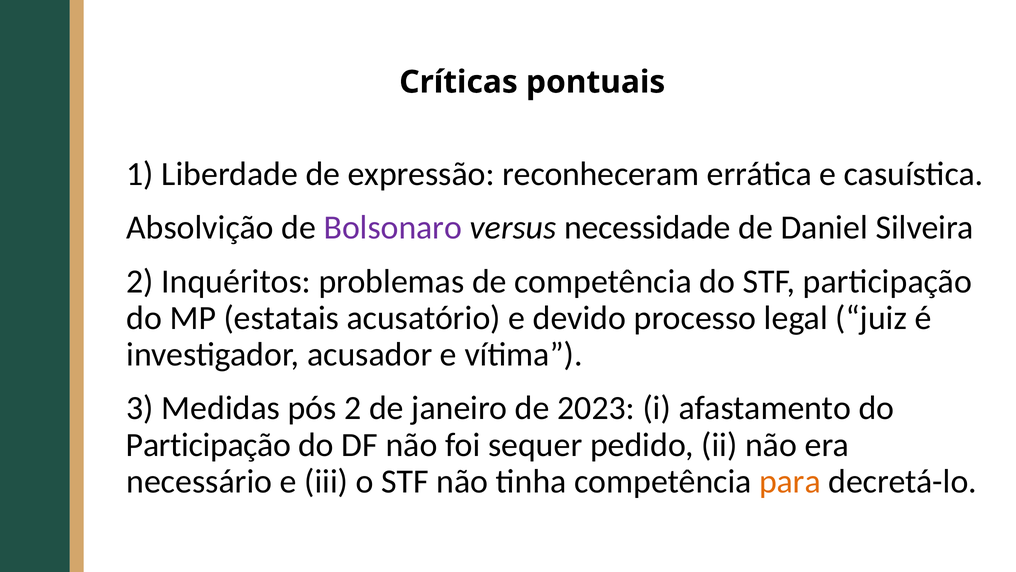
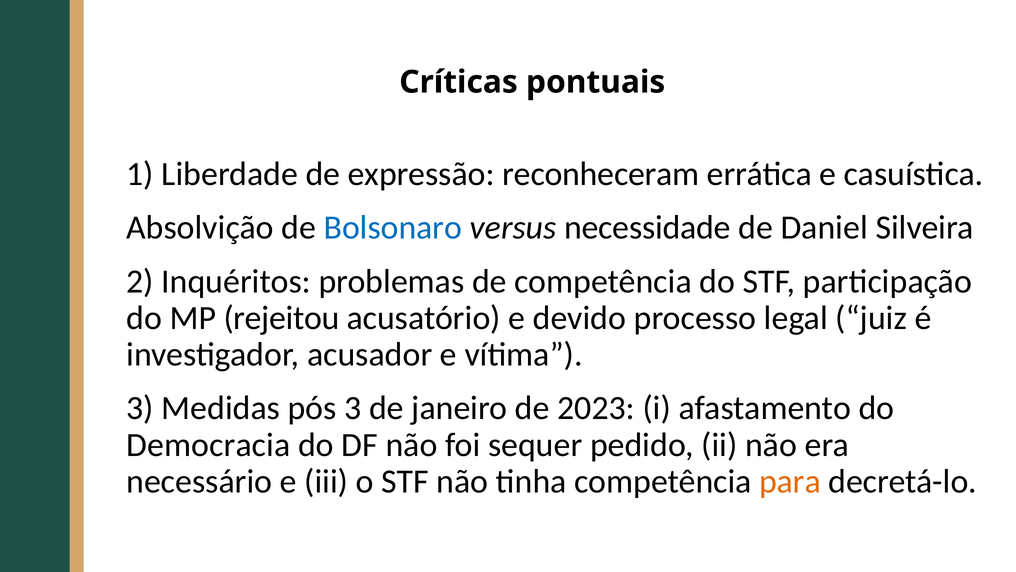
Bolsonaro colour: purple -> blue
estatais: estatais -> rejeitou
pós 2: 2 -> 3
Participação at (209, 444): Participação -> Democracia
